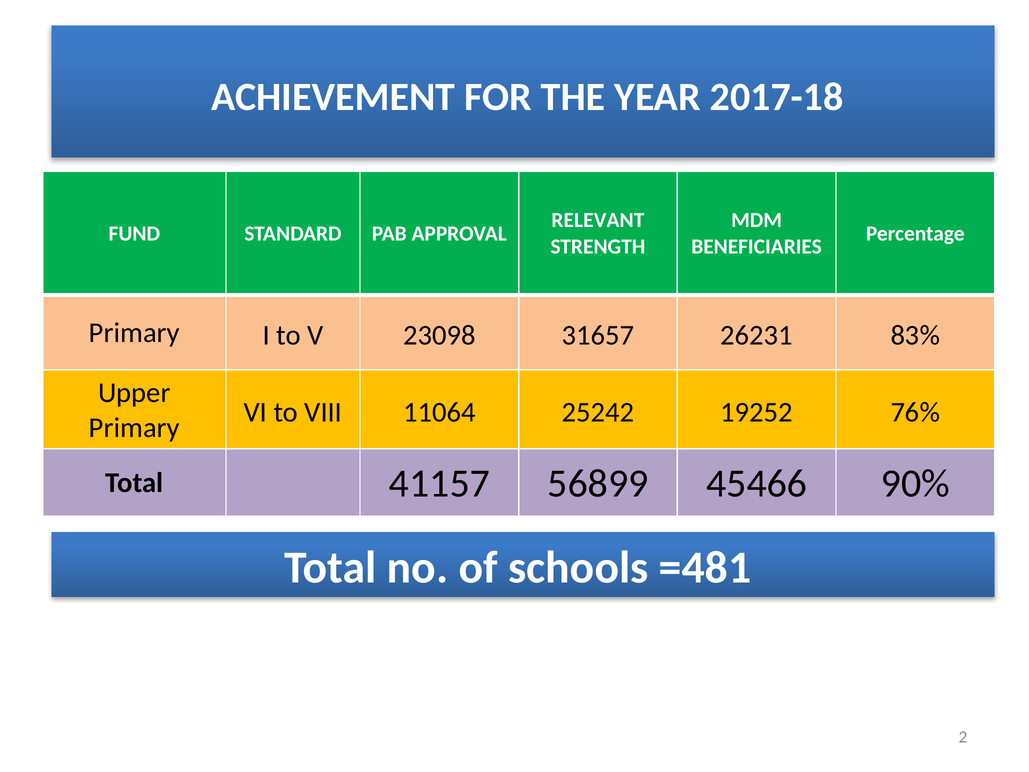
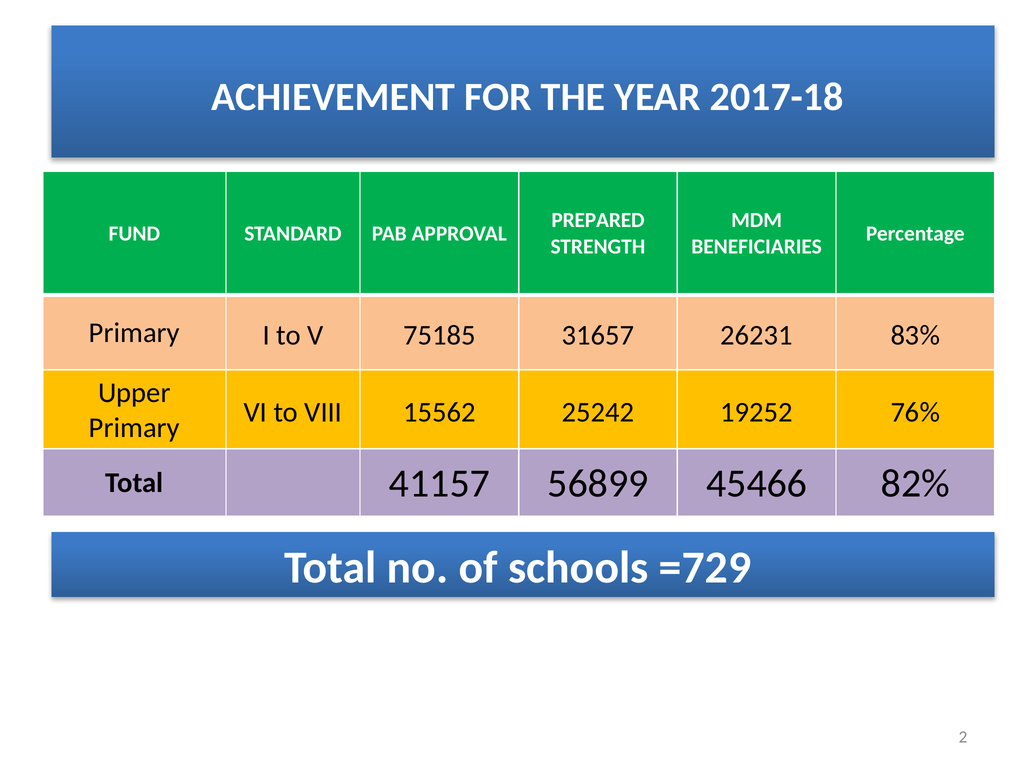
RELEVANT: RELEVANT -> PREPARED
23098: 23098 -> 75185
11064: 11064 -> 15562
90%: 90% -> 82%
=481: =481 -> =729
